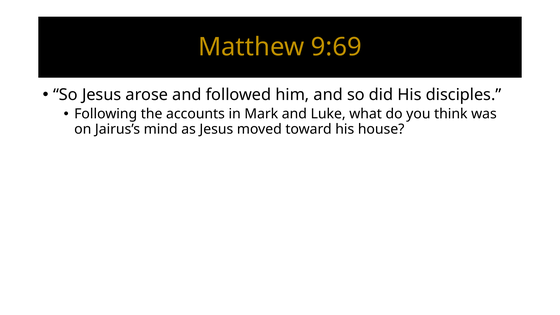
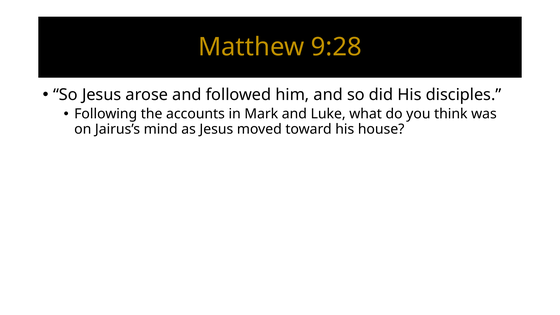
9:69: 9:69 -> 9:28
